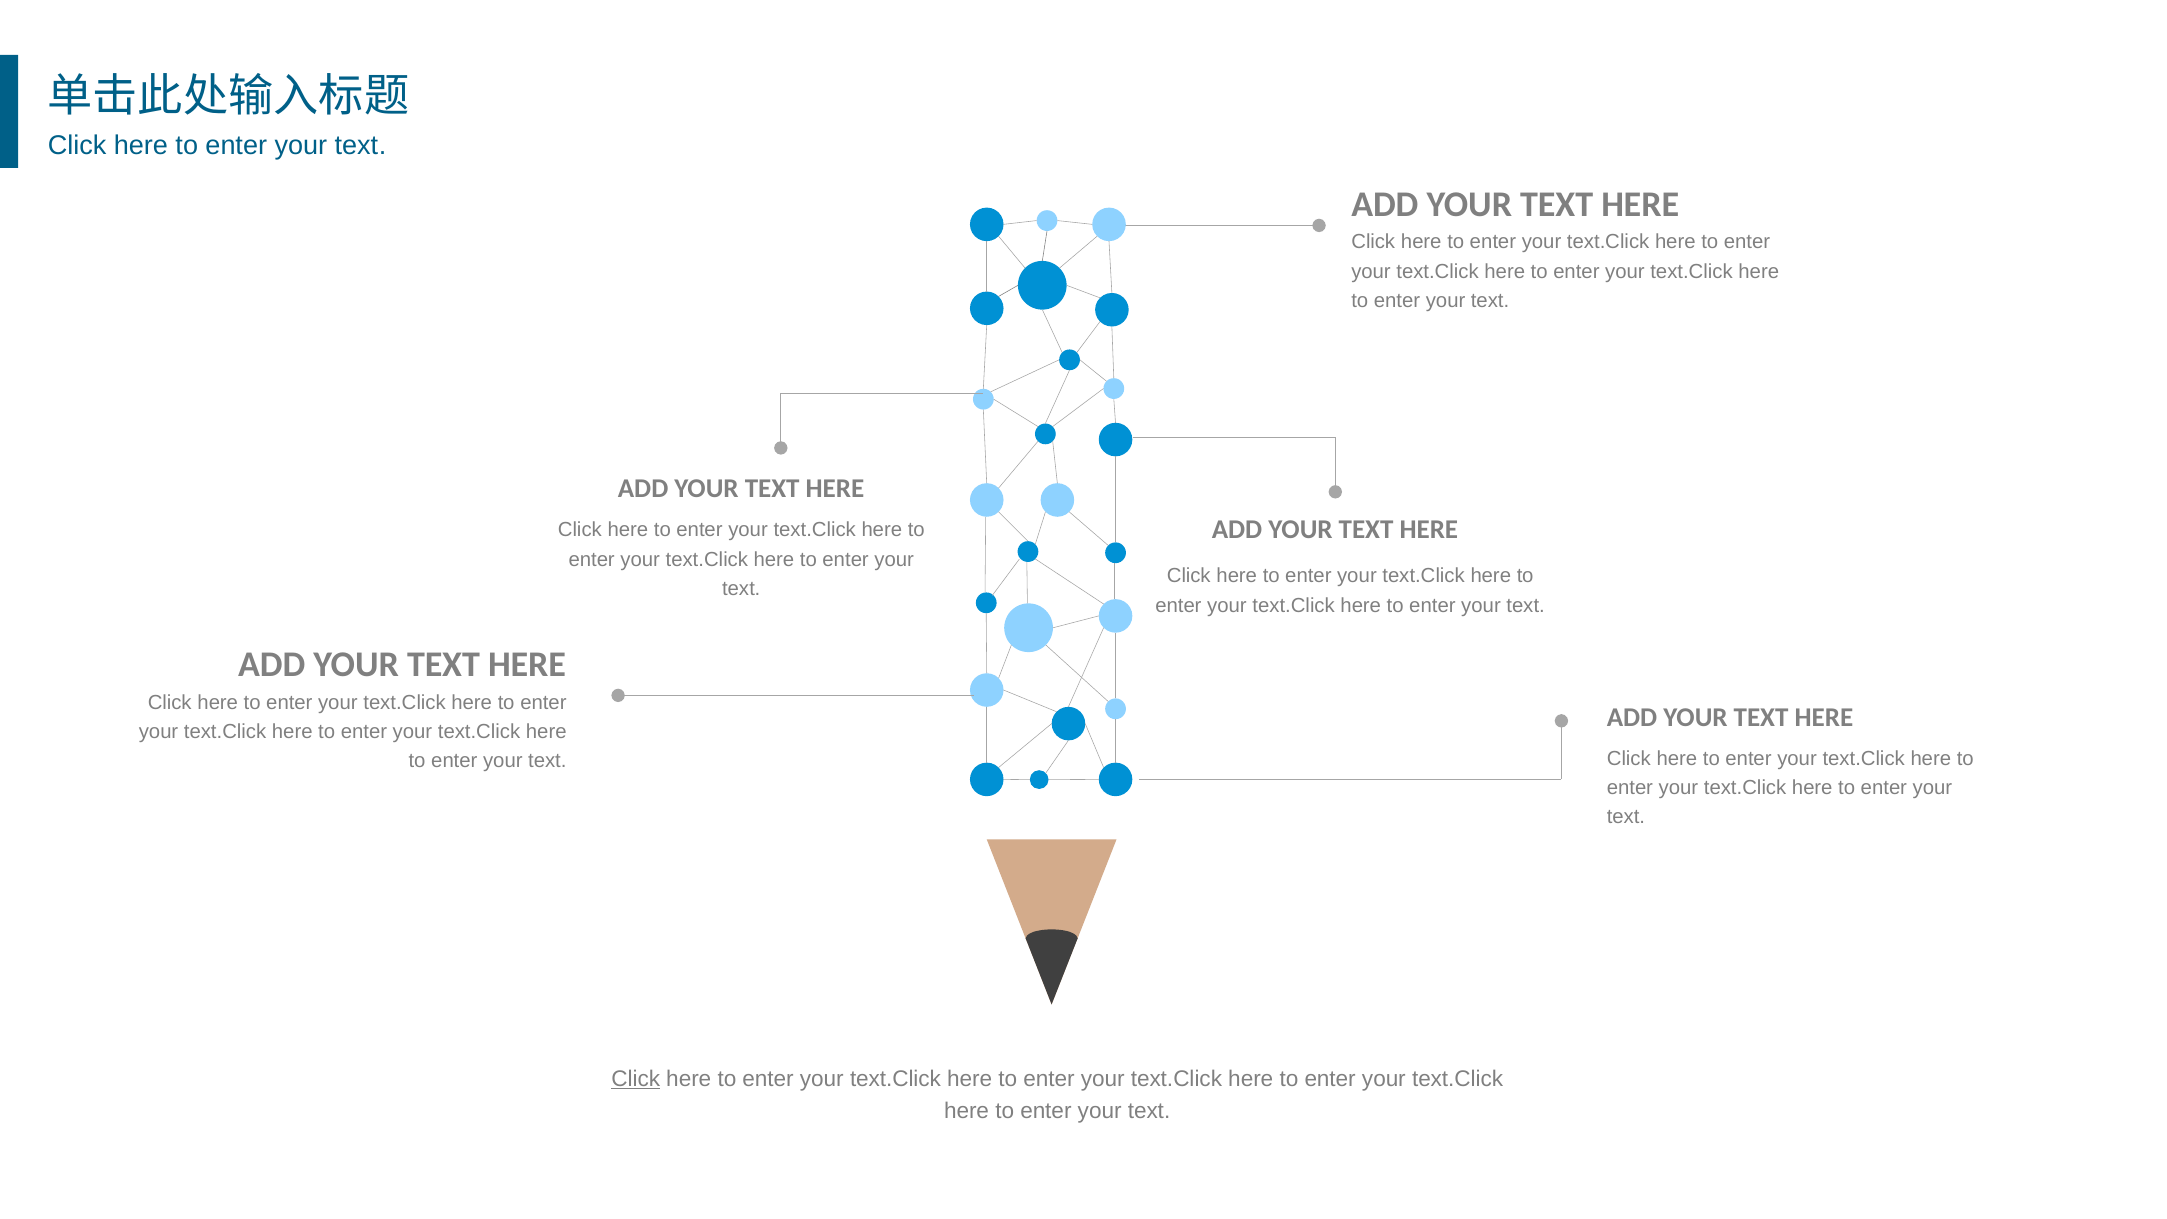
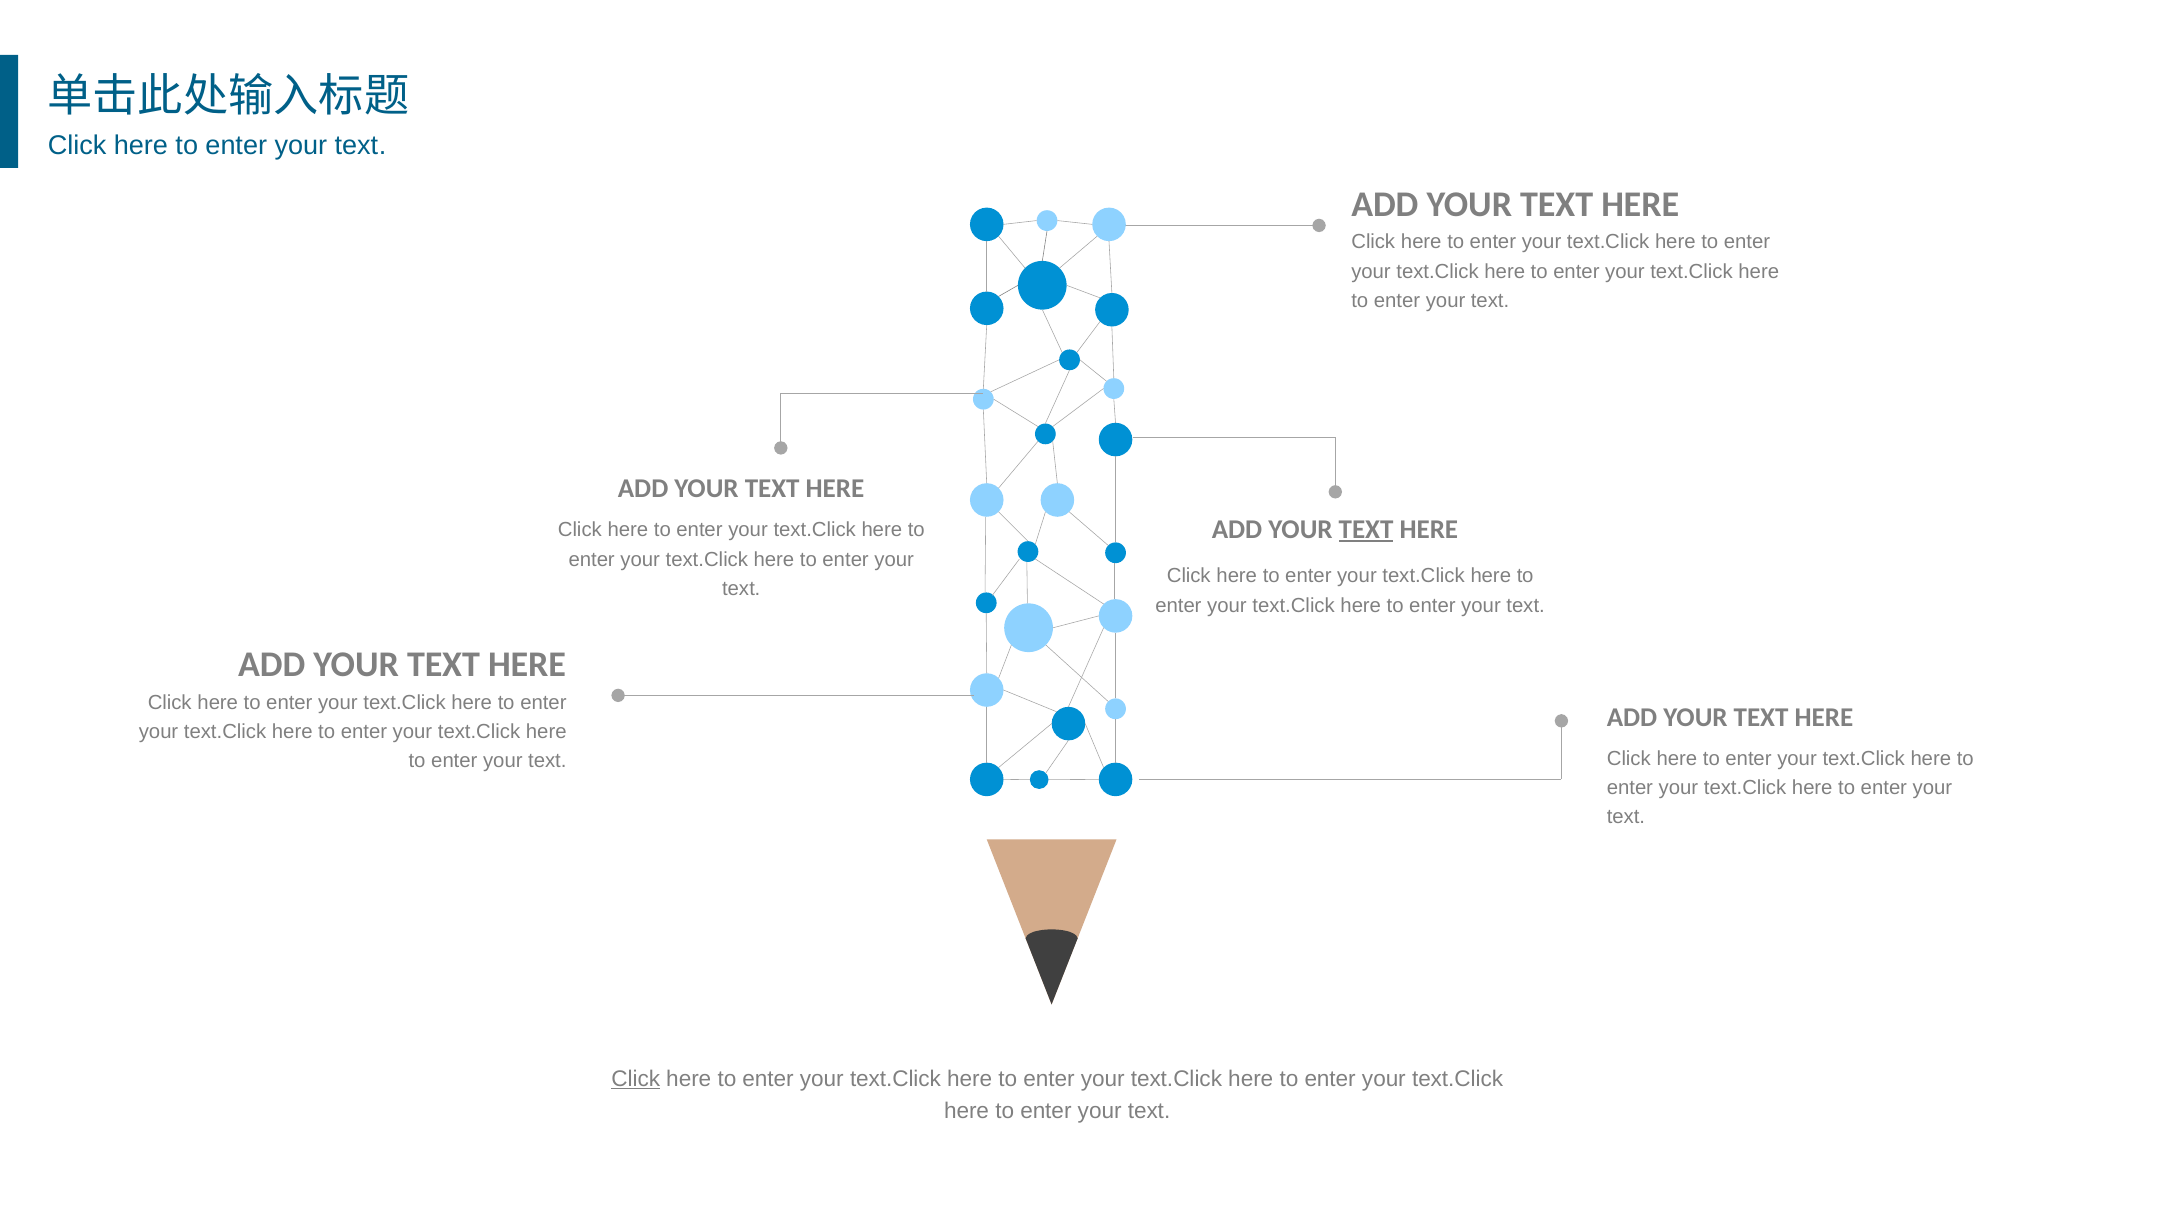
TEXT at (1366, 530) underline: none -> present
